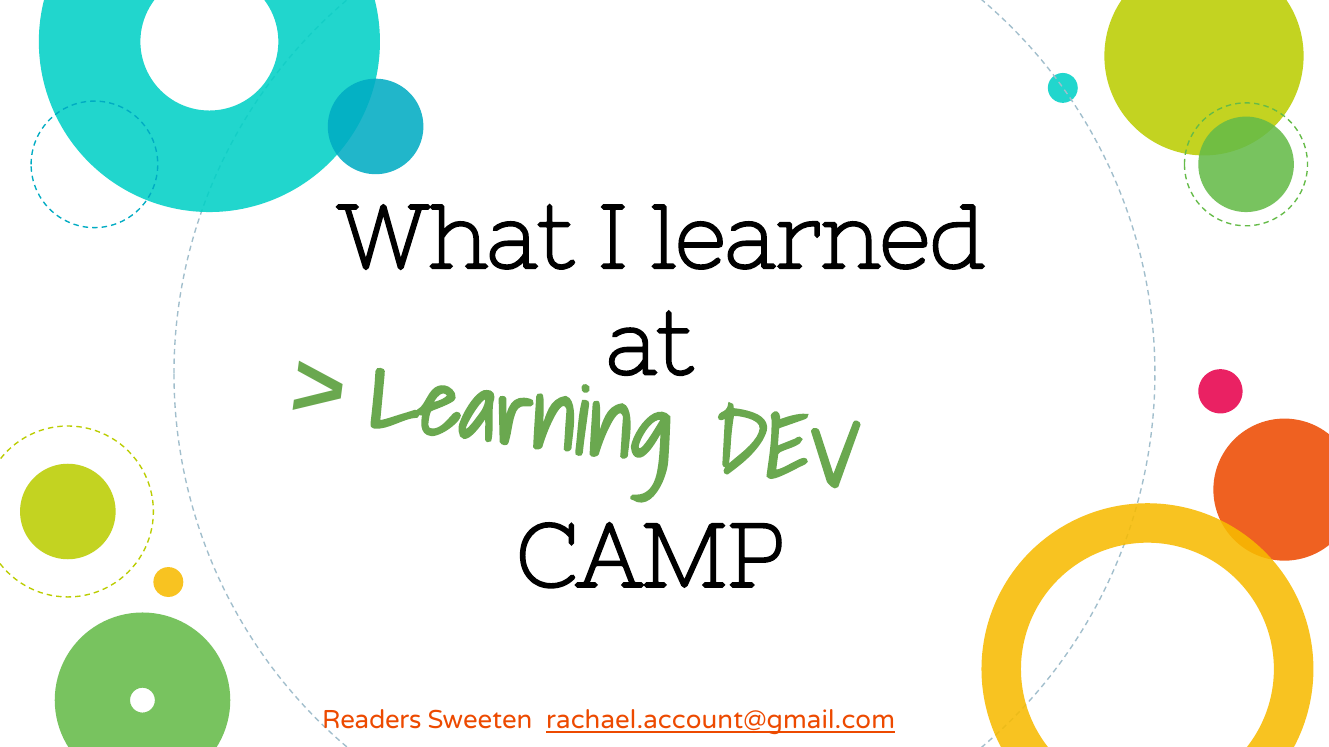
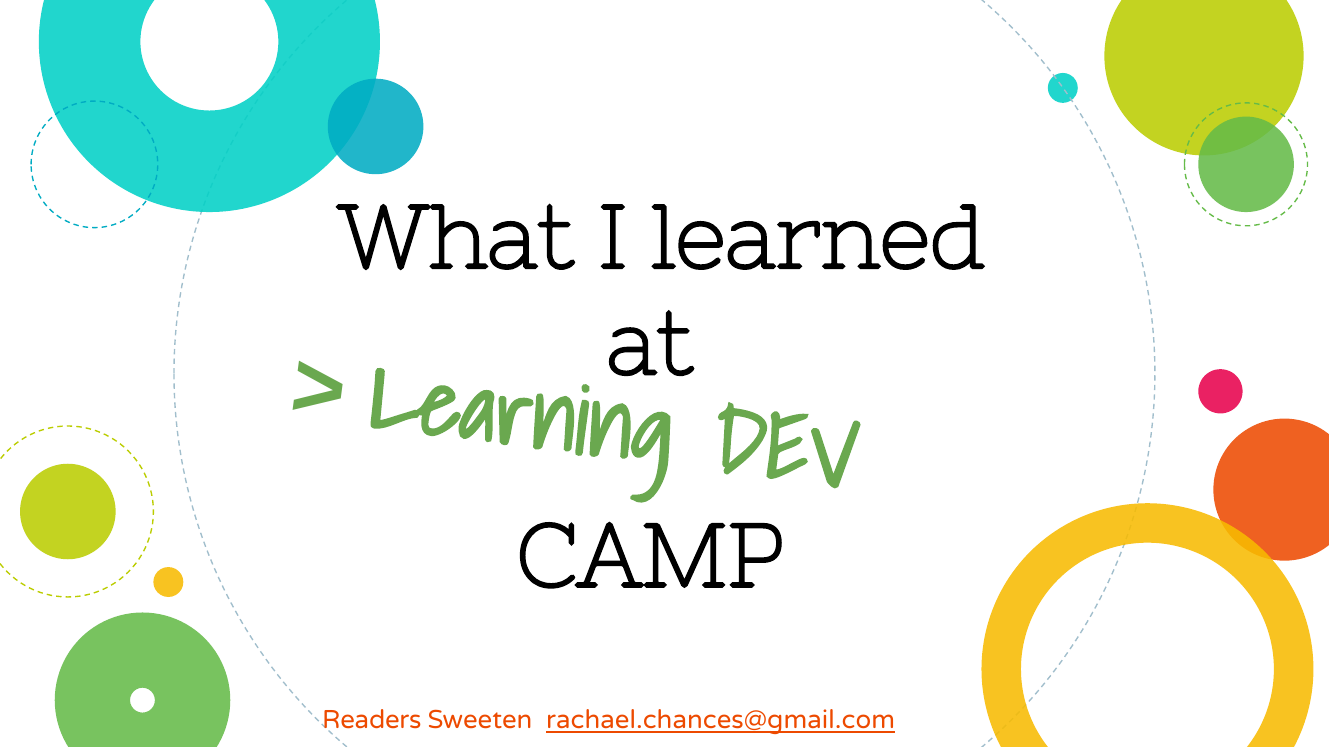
rachael.account@gmail.com: rachael.account@gmail.com -> rachael.chances@gmail.com
